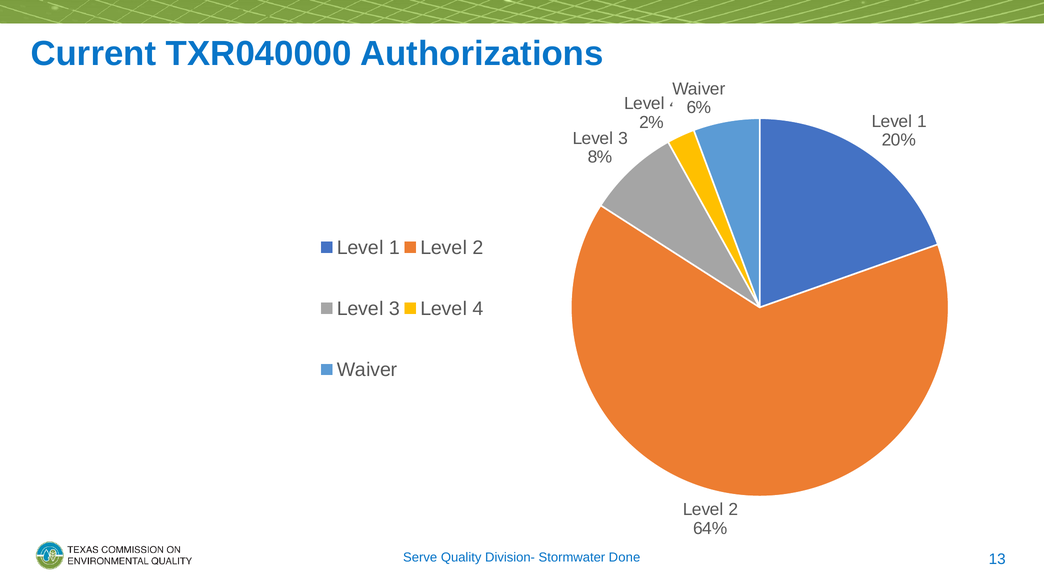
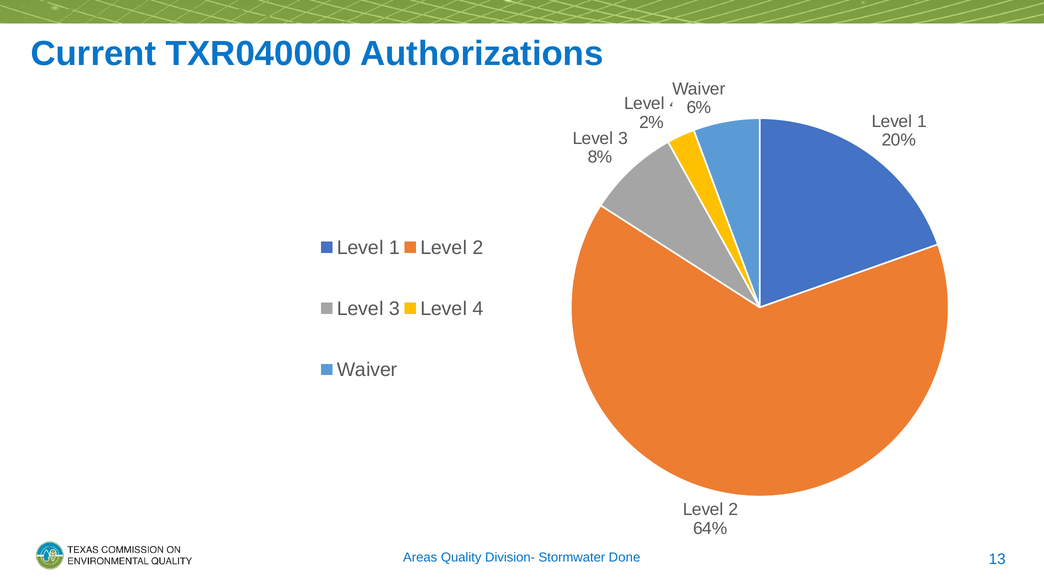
Serve: Serve -> Areas
